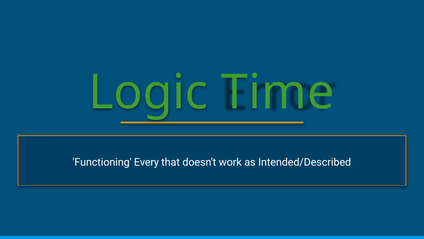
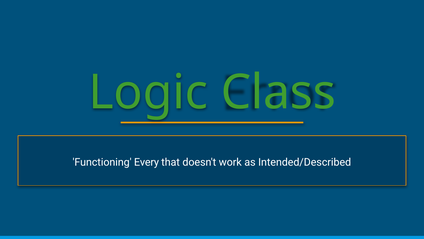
Time: Time -> Class
